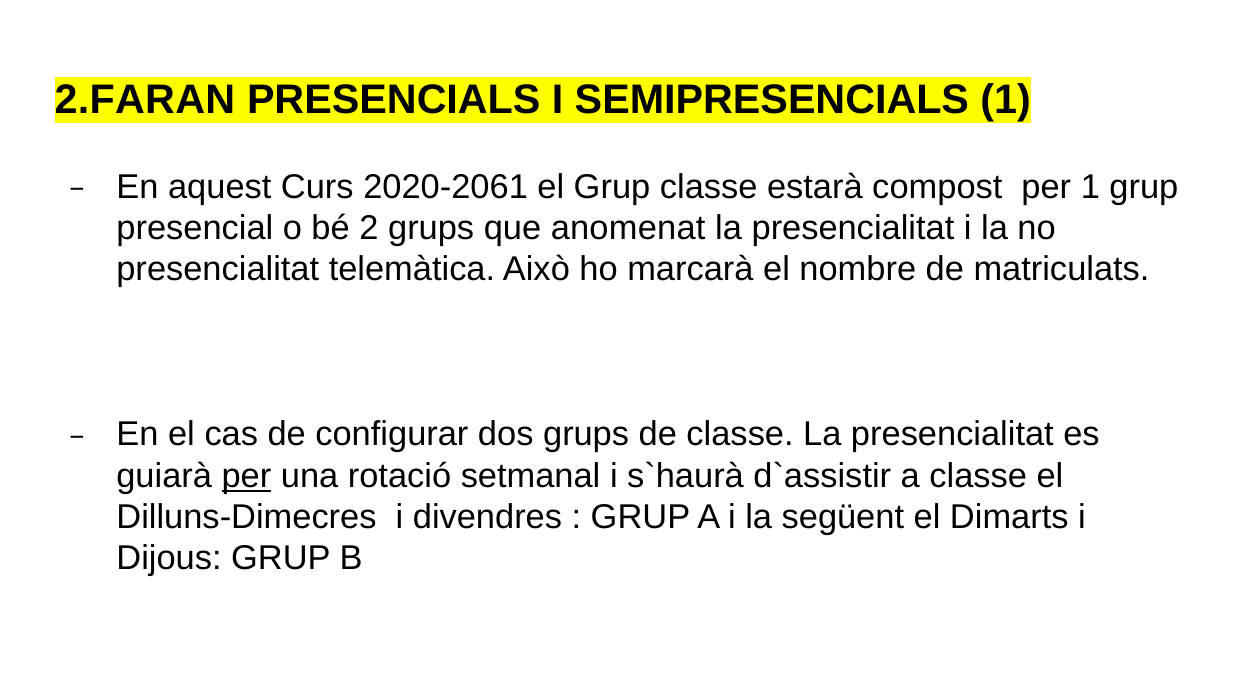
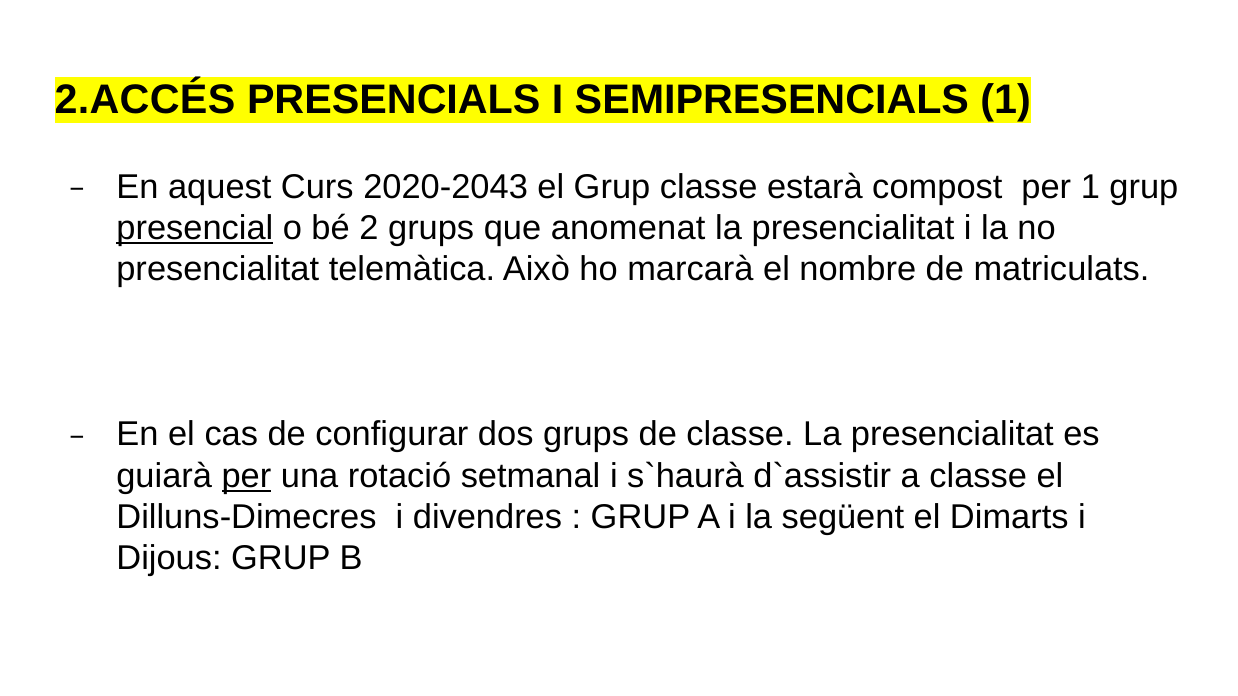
2.FARAN: 2.FARAN -> 2.ACCÉS
2020-2061: 2020-2061 -> 2020-2043
presencial underline: none -> present
